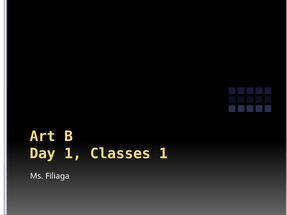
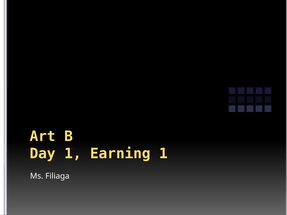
Classes: Classes -> Earning
